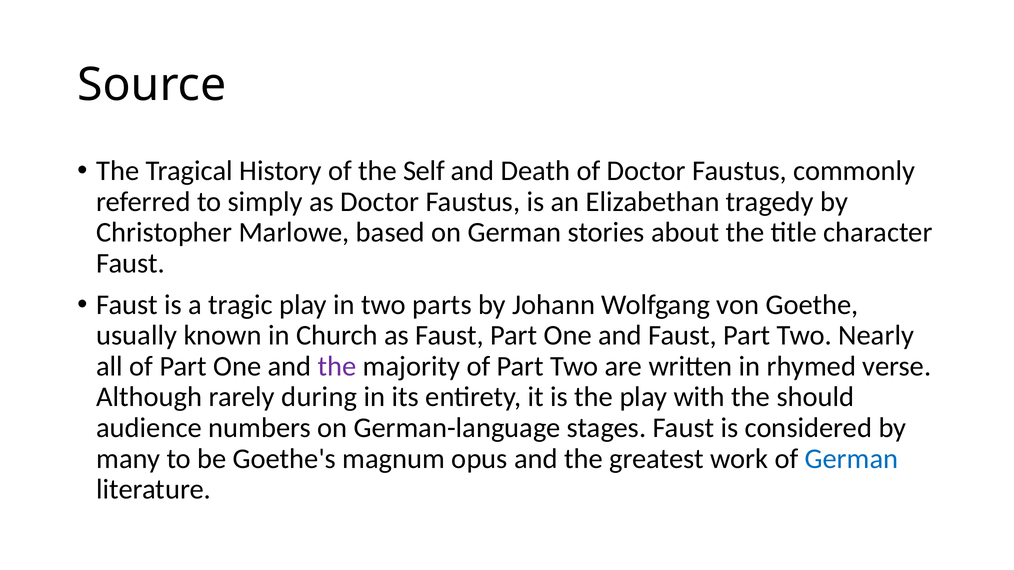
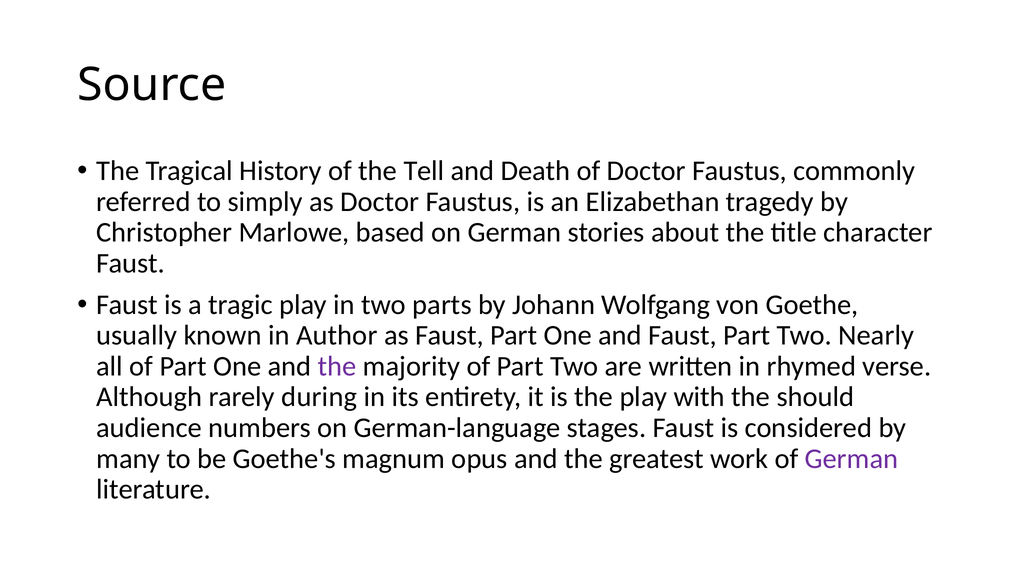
Self: Self -> Tell
Church: Church -> Author
German at (852, 459) colour: blue -> purple
